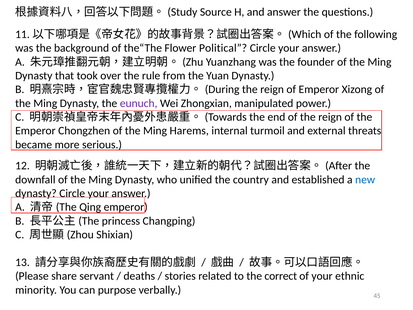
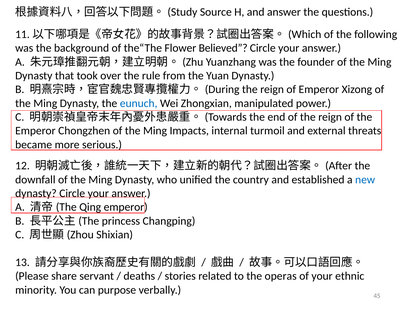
Political: Political -> Believed
eunuch colour: purple -> blue
Harems: Harems -> Impacts
correct: correct -> operas
